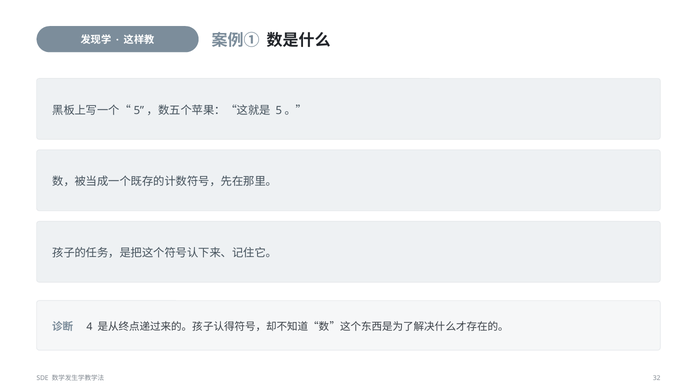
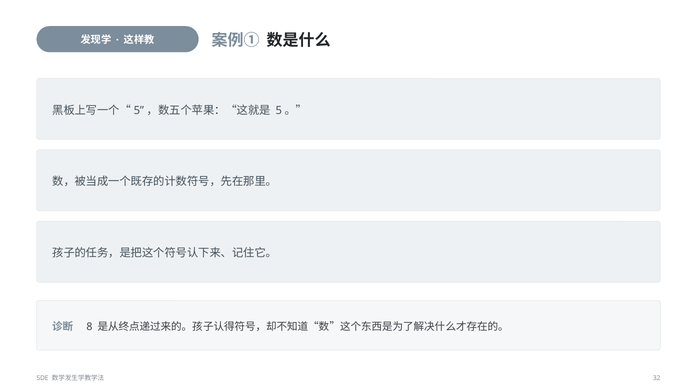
4: 4 -> 8
